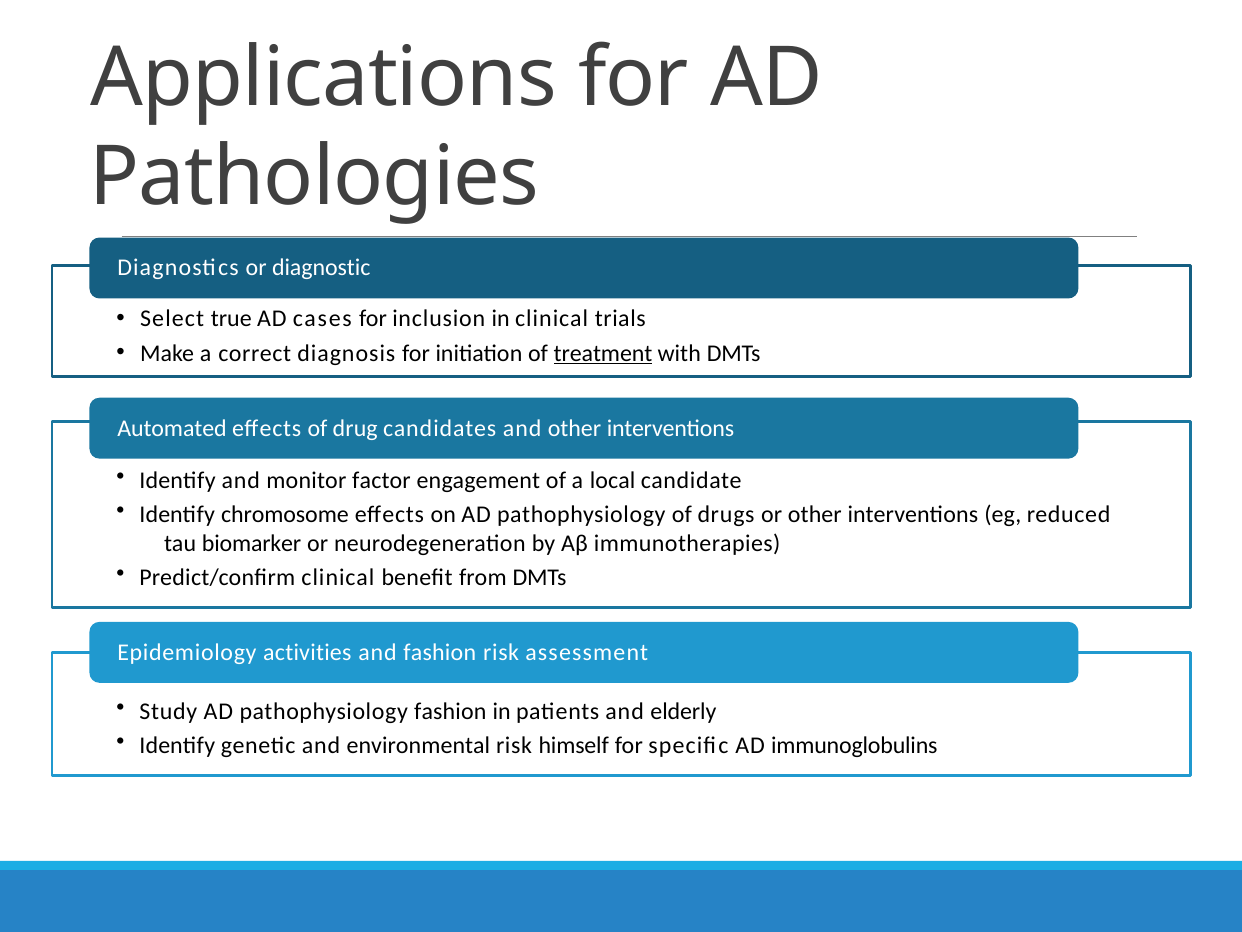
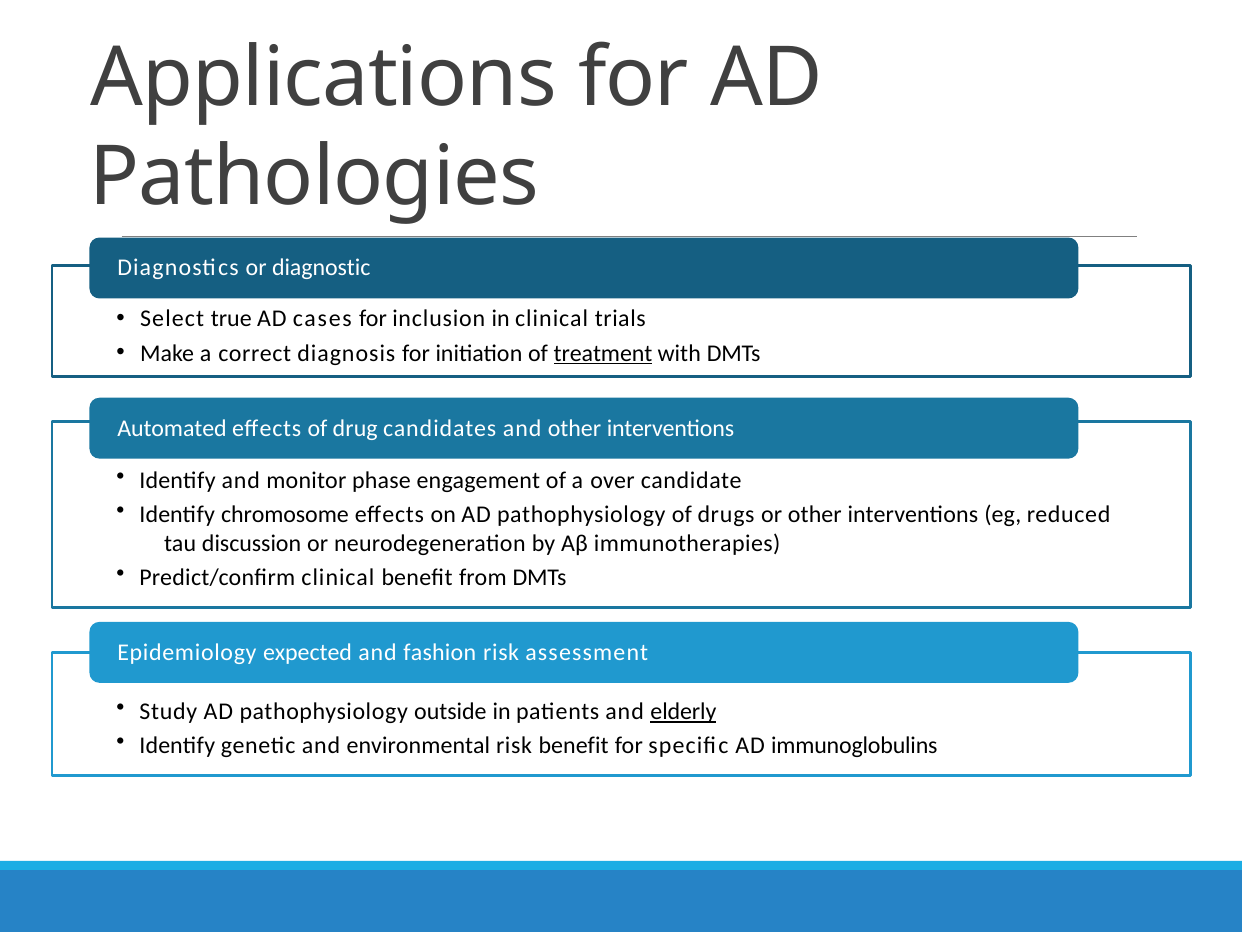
factor: factor -> phase
local: local -> over
biomarker: biomarker -> discussion
activities: activities -> expected
pathophysiology fashion: fashion -> outside
elderly underline: none -> present
risk himself: himself -> benefit
